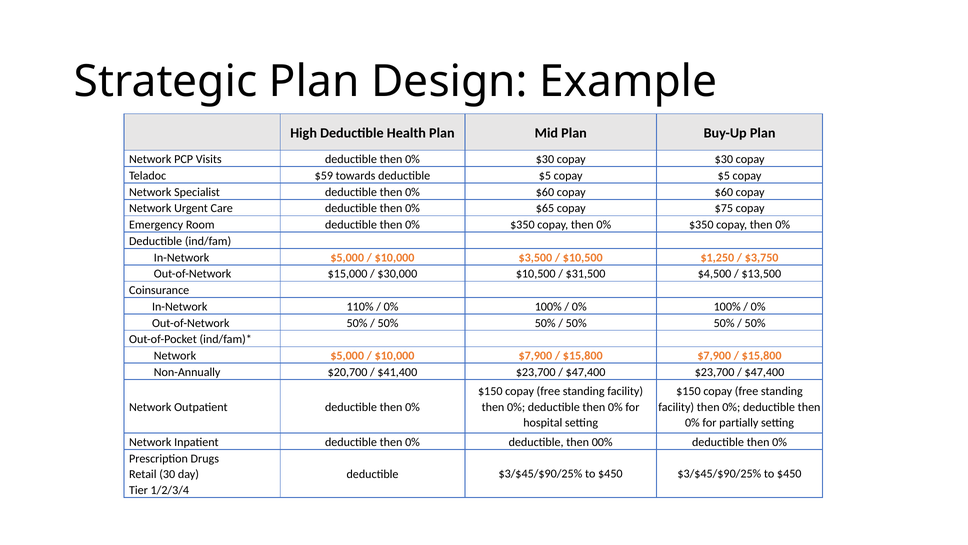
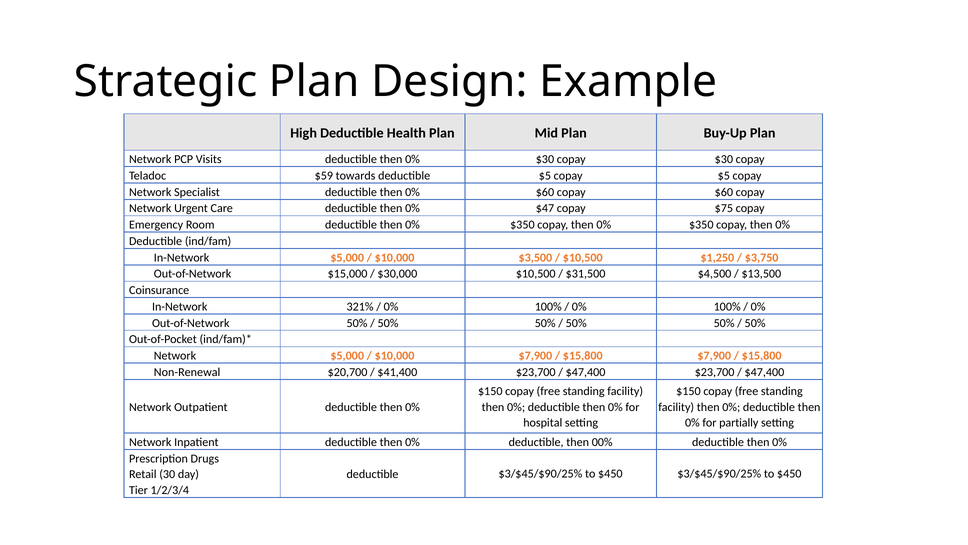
$65: $65 -> $47
110%: 110% -> 321%
Non-Annually: Non-Annually -> Non-Renewal
